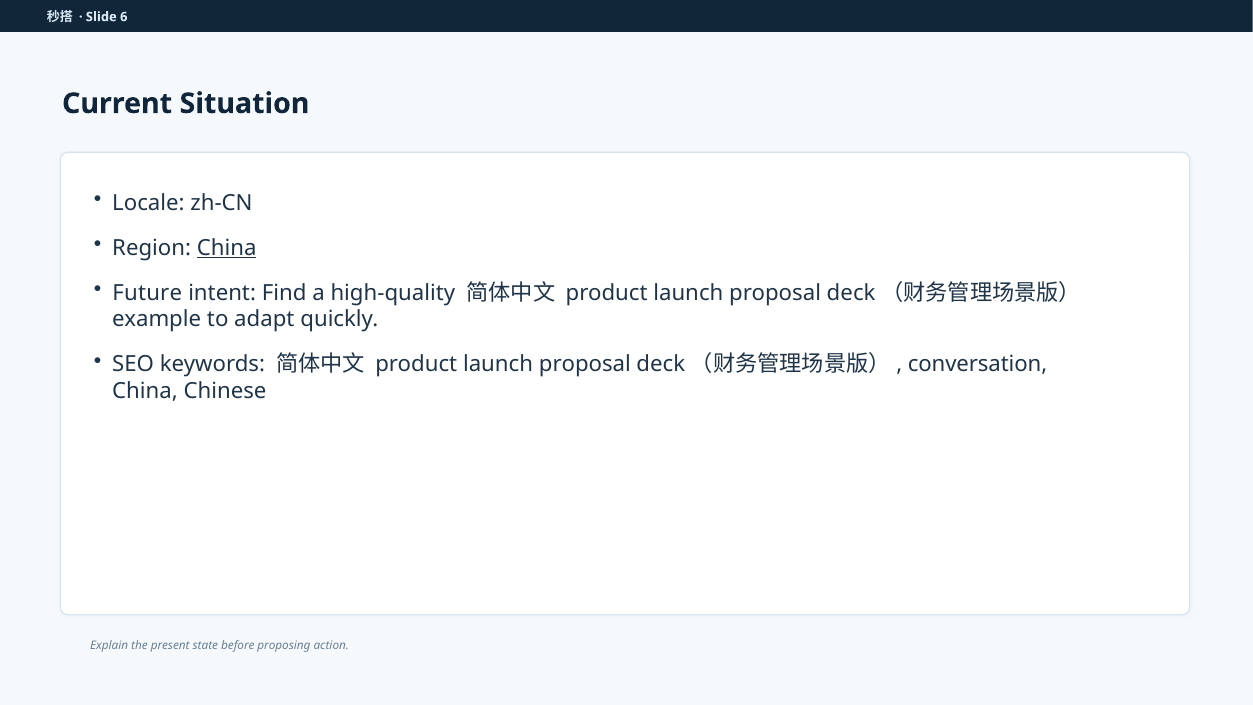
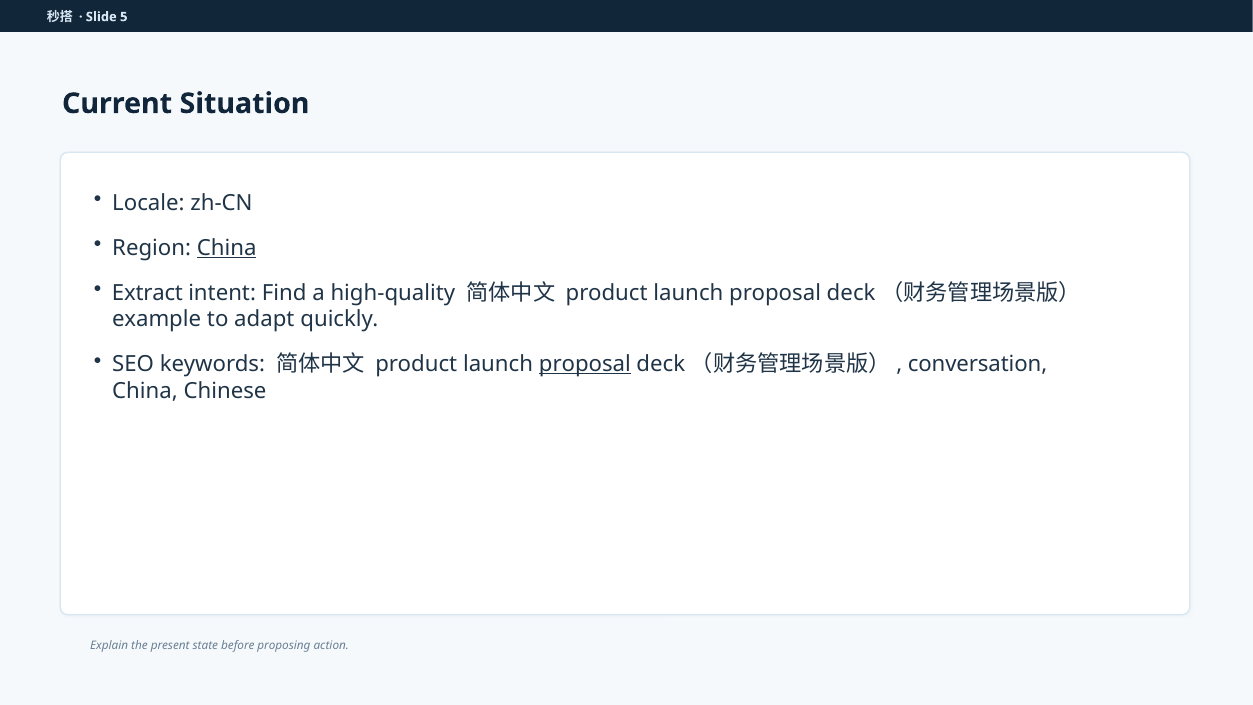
6: 6 -> 5
Future: Future -> Extract
proposal at (585, 364) underline: none -> present
